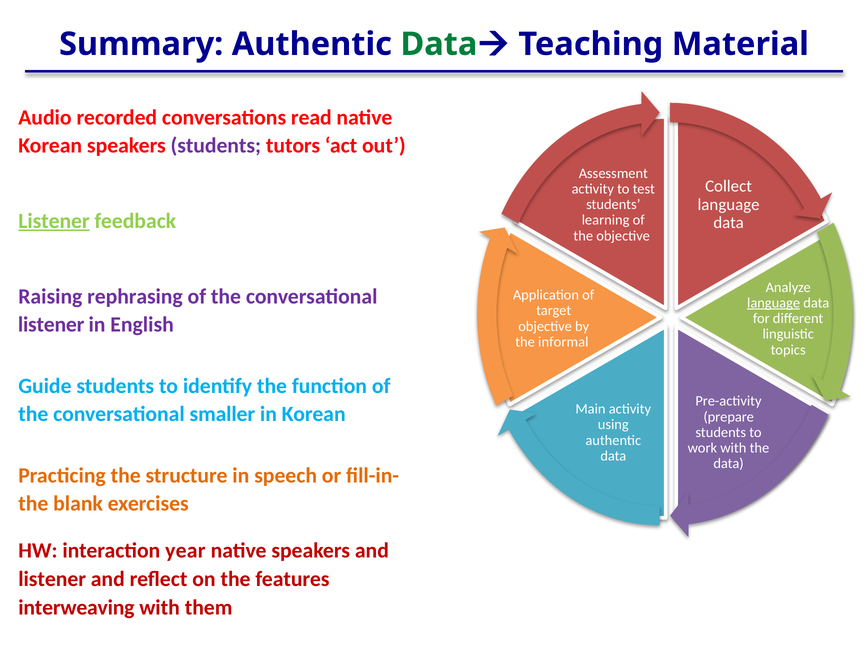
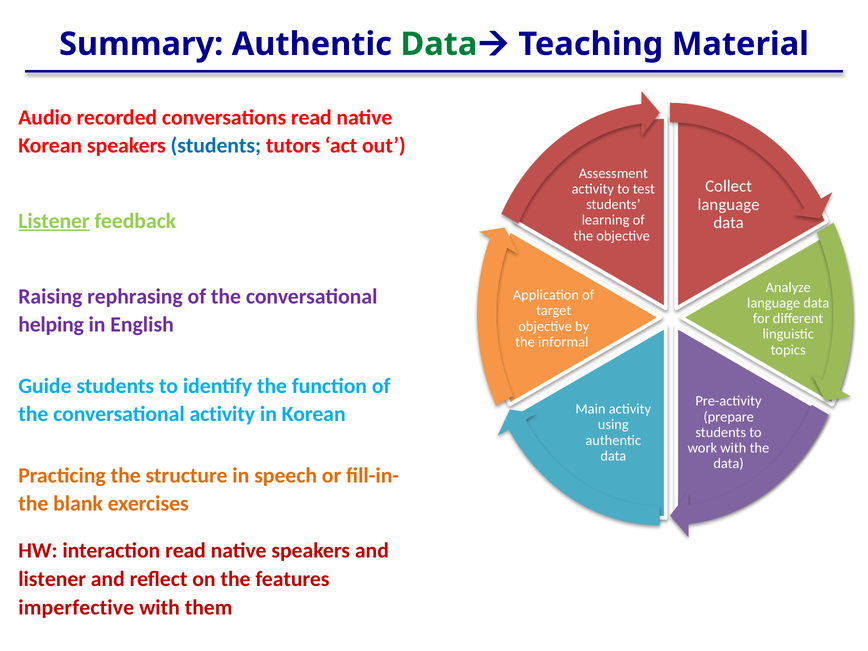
students at (216, 146) colour: purple -> blue
language at (774, 303) underline: present -> none
listener at (51, 325): listener -> helping
conversational smaller: smaller -> activity
interaction year: year -> read
interweaving: interweaving -> imperfective
